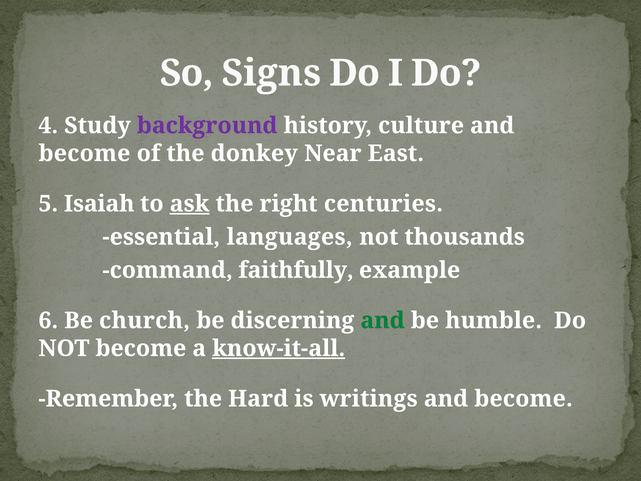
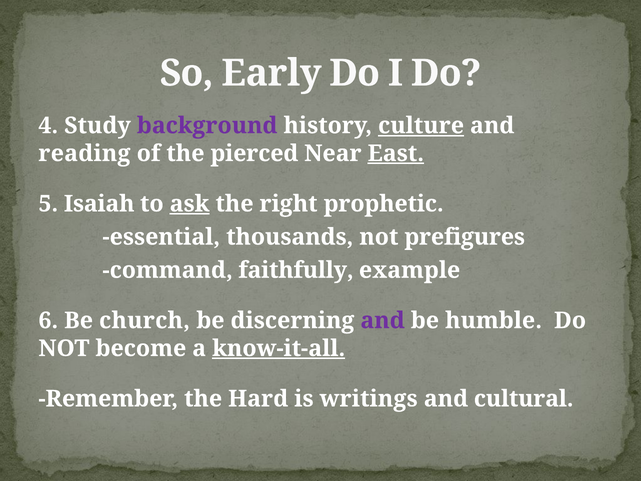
Signs: Signs -> Early
culture underline: none -> present
become at (84, 153): become -> reading
donkey: donkey -> pierced
East underline: none -> present
centuries: centuries -> prophetic
languages: languages -> thousands
thousands: thousands -> prefigures
and at (383, 320) colour: green -> purple
become at (523, 399): become -> cultural
